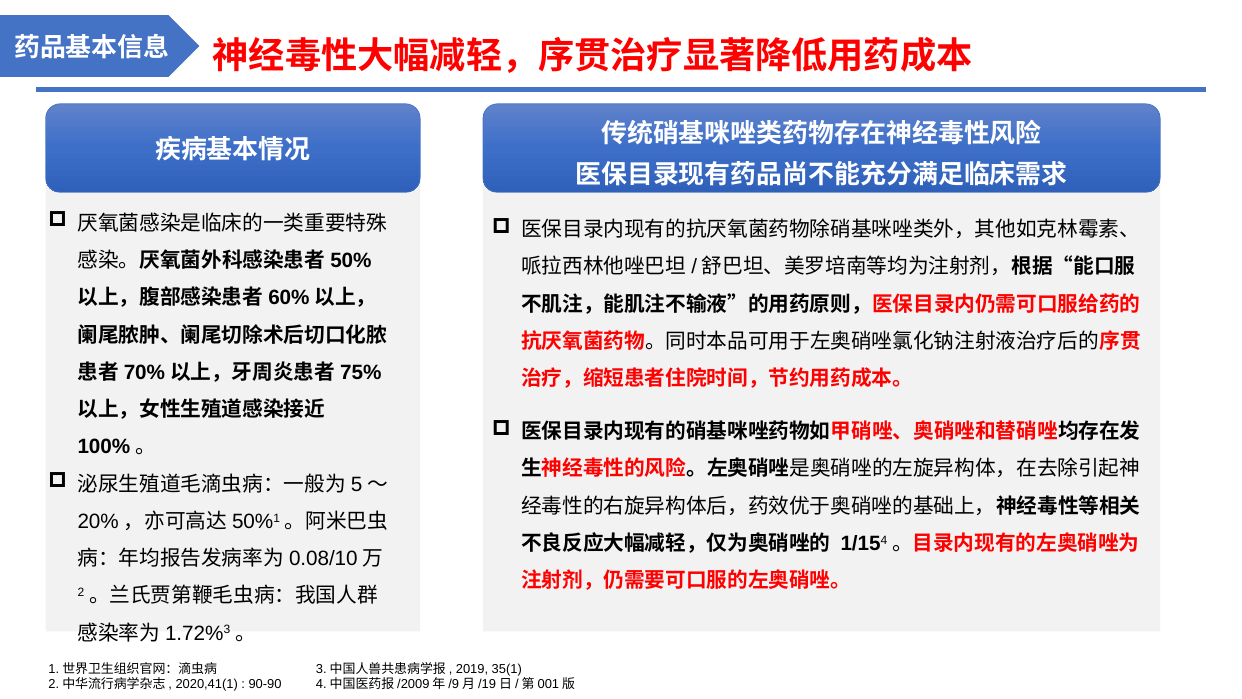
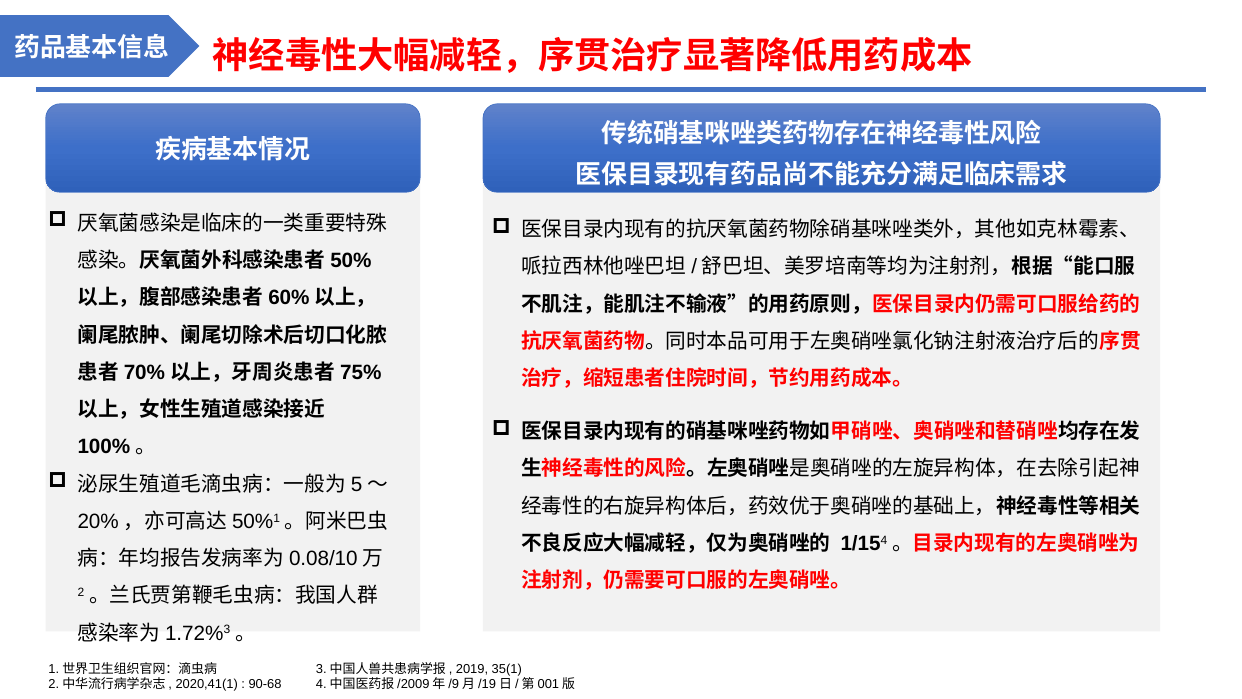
90-90: 90-90 -> 90-68
